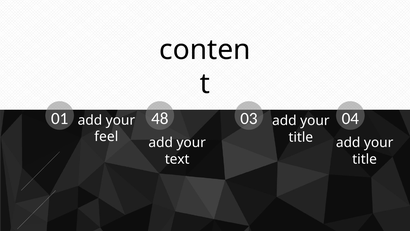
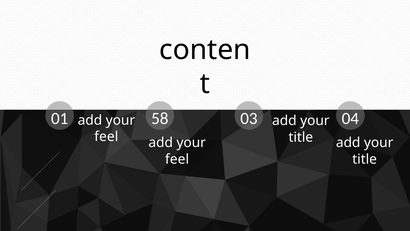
48: 48 -> 58
text at (177, 159): text -> feel
